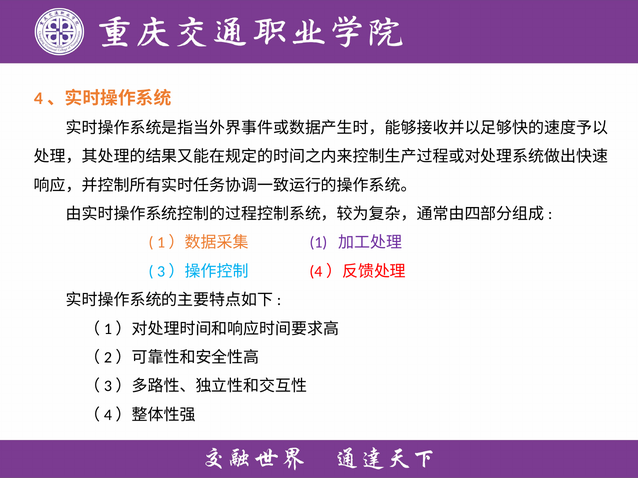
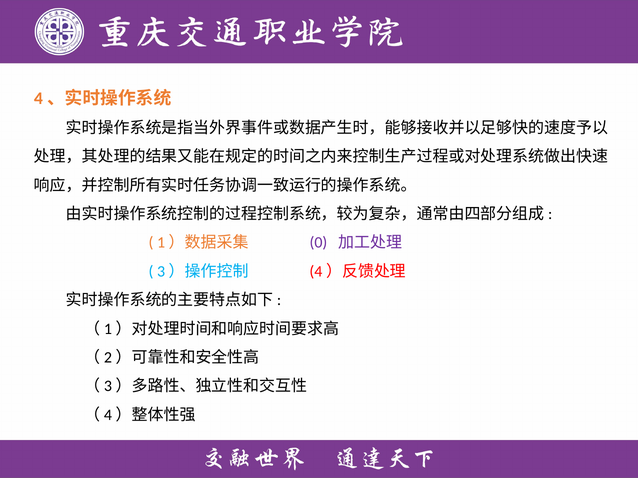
1: 1 -> 0
